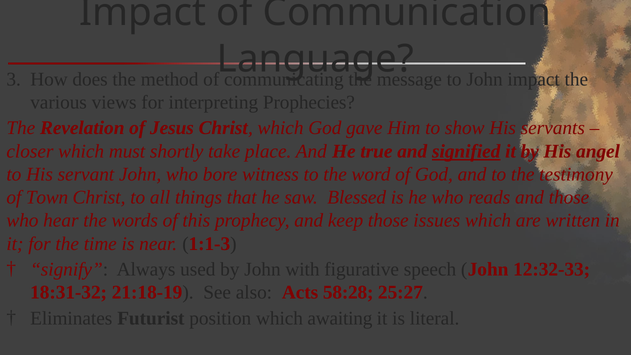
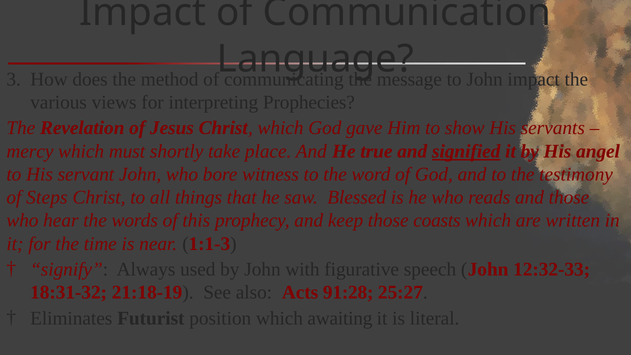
closer: closer -> mercy
Town: Town -> Steps
issues: issues -> coasts
58:28: 58:28 -> 91:28
